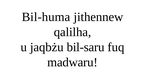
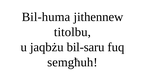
qalilha: qalilha -> titolbu
madwaru: madwaru -> semgħuh
